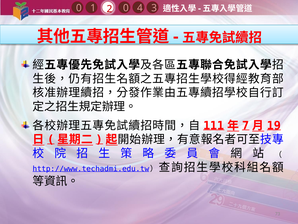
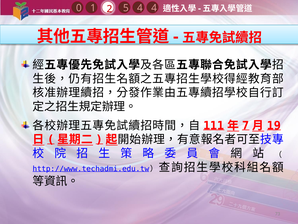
4 3: 3 -> 4
2 0: 0 -> 5
